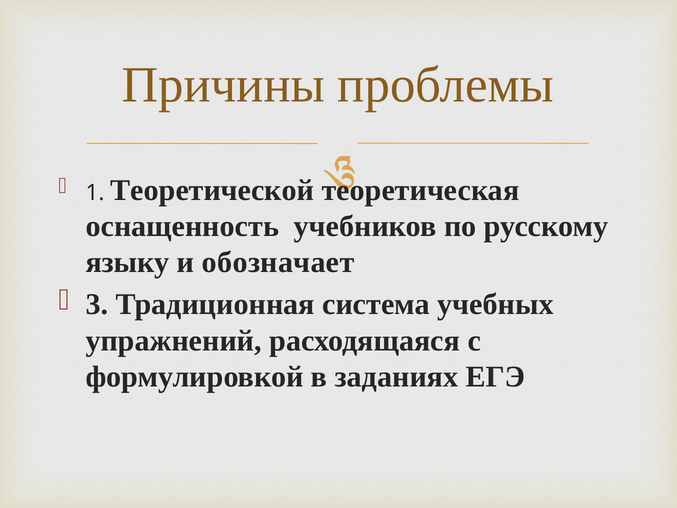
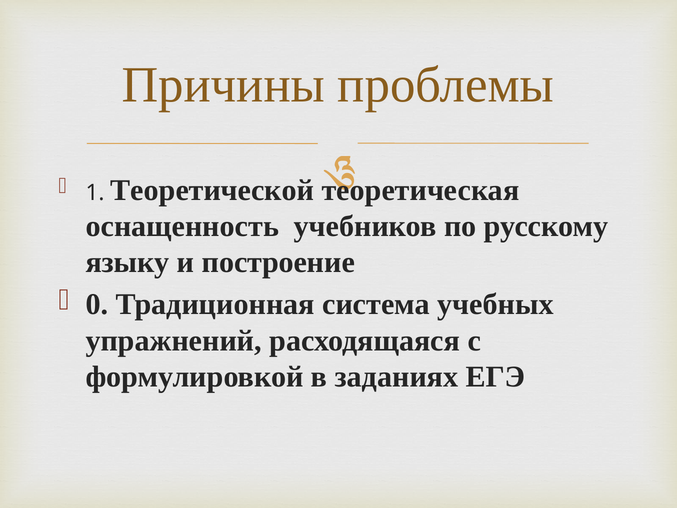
обозначает: обозначает -> построение
3: 3 -> 0
